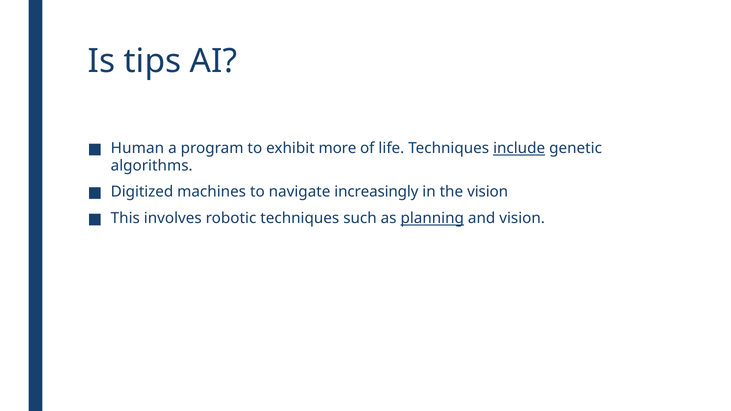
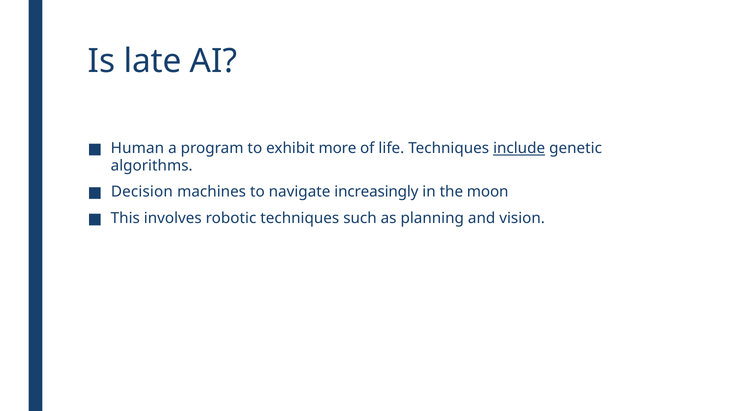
tips: tips -> late
Digitized: Digitized -> Decision
the vision: vision -> moon
planning underline: present -> none
